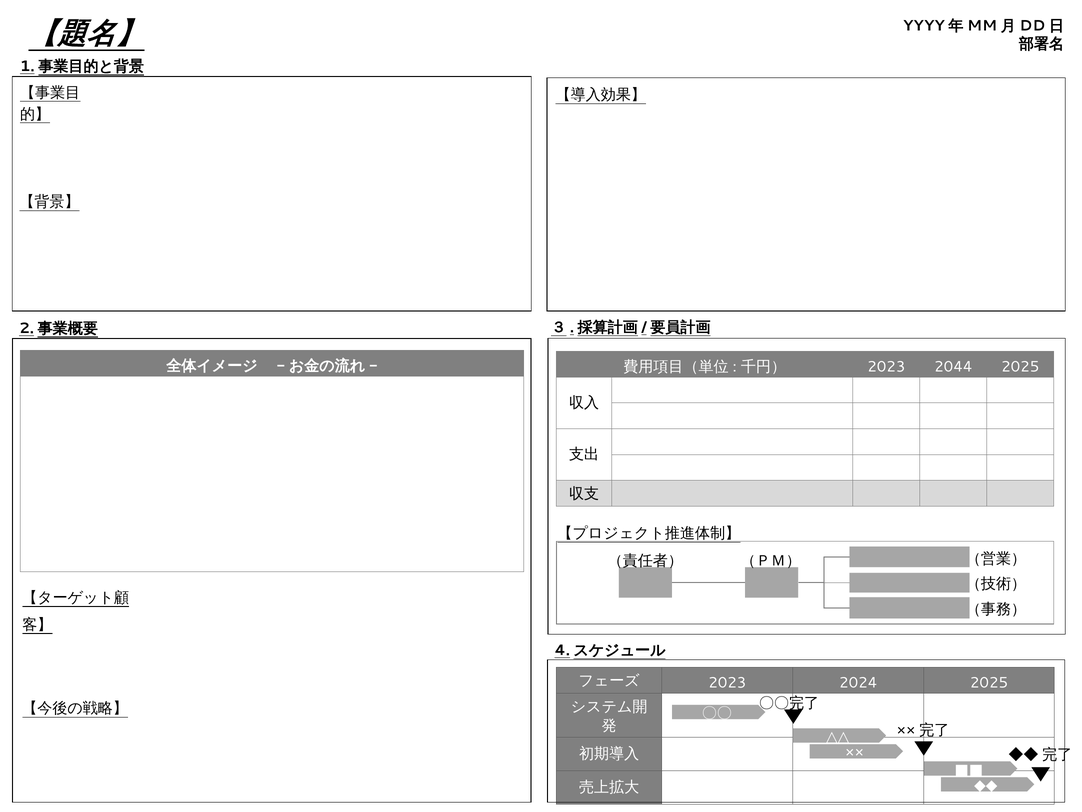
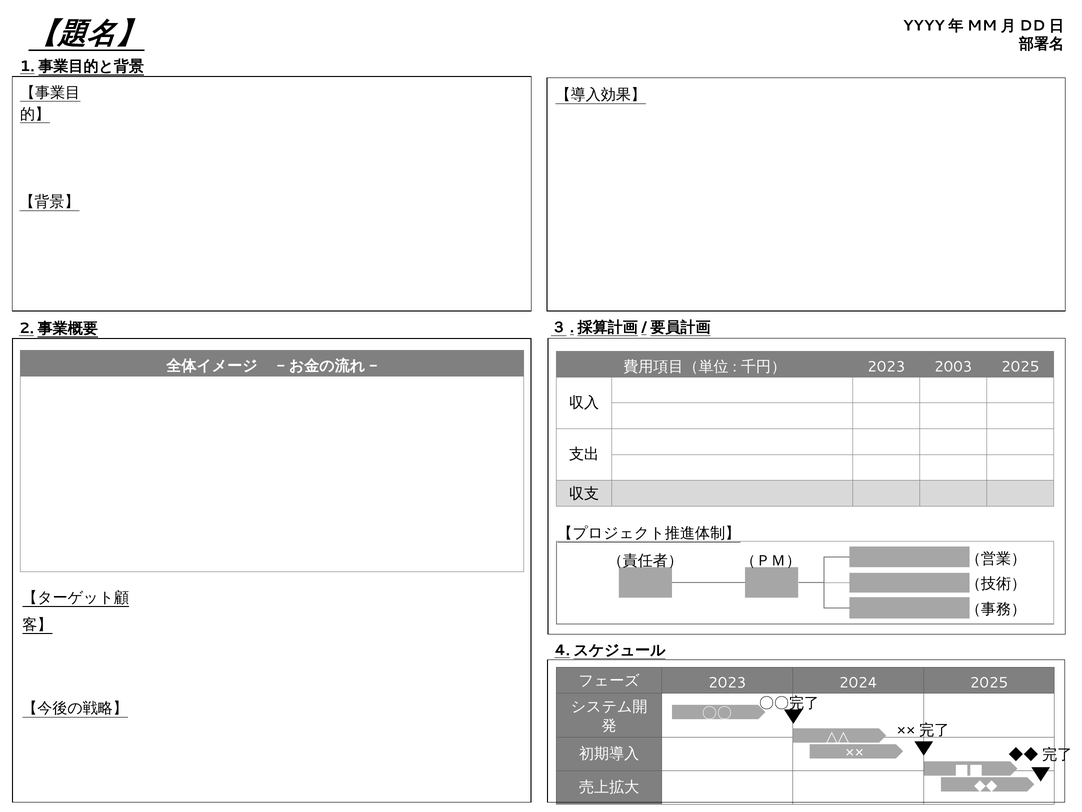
2044: 2044 -> 2003
